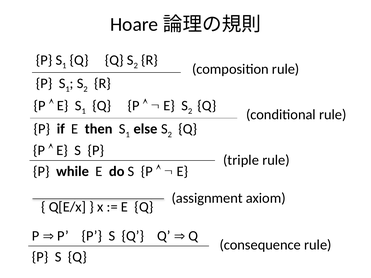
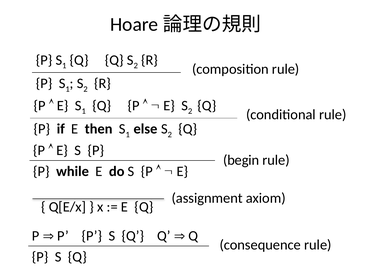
triple: triple -> begin
